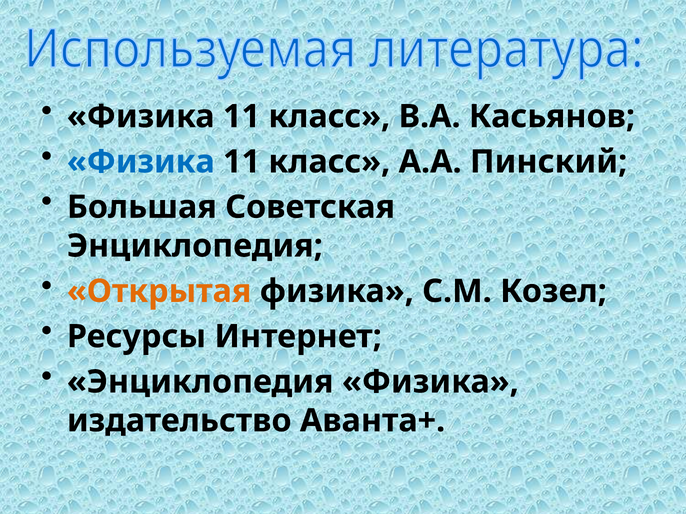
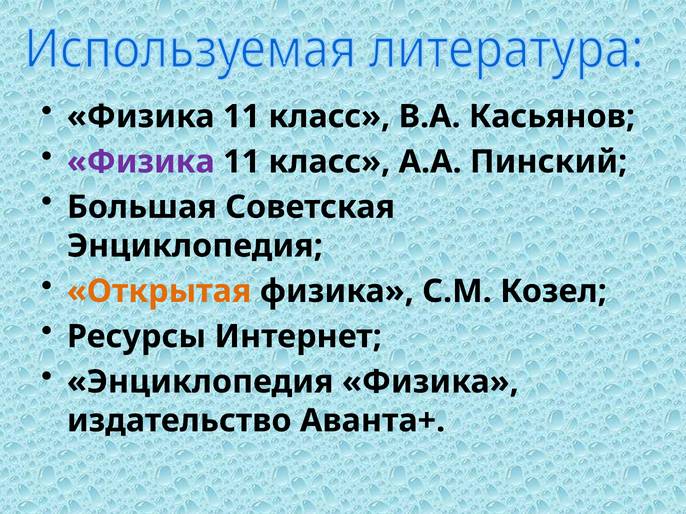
Физика at (141, 162) colour: blue -> purple
